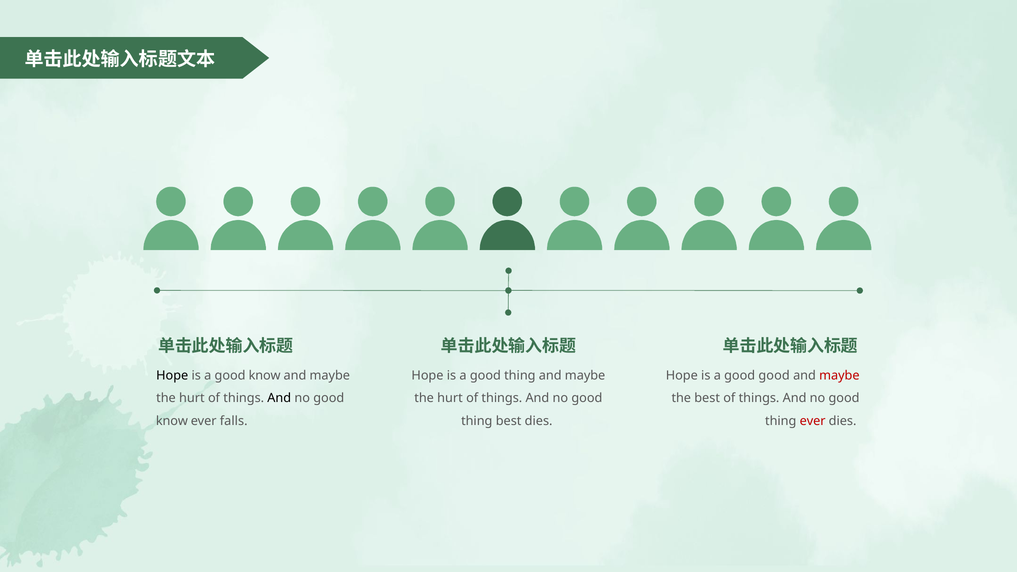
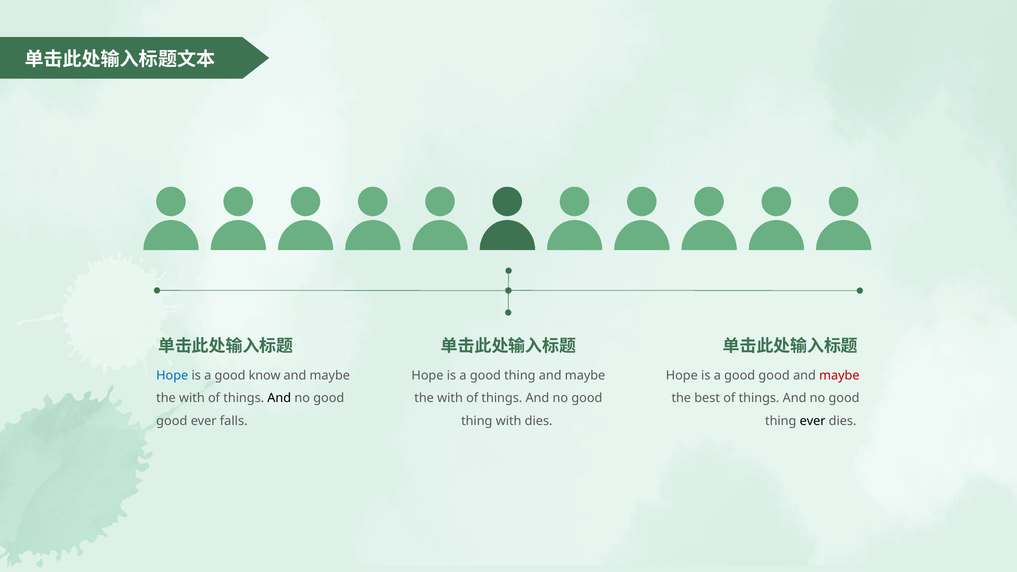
Hope at (172, 375) colour: black -> blue
hurt at (192, 398): hurt -> with
hurt at (450, 398): hurt -> with
know at (172, 421): know -> good
thing best: best -> with
ever at (813, 421) colour: red -> black
